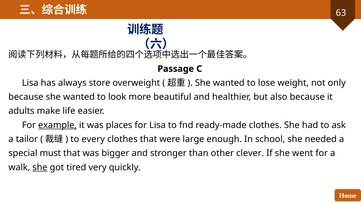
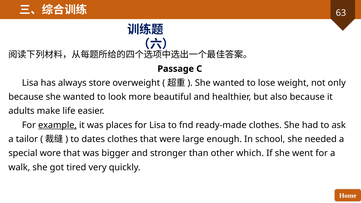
every: every -> dates
must: must -> wore
clever: clever -> which
she at (40, 167) underline: present -> none
